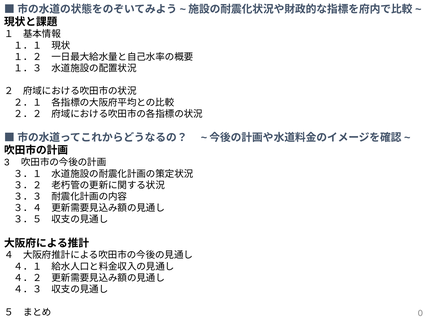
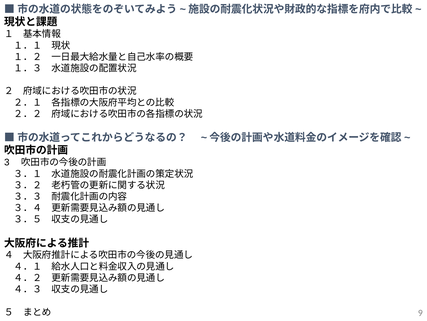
0: 0 -> 9
